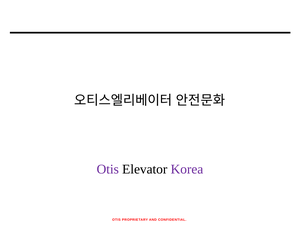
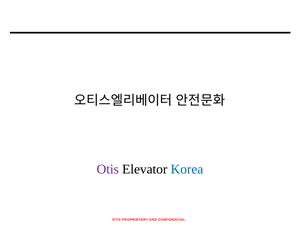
Korea colour: purple -> blue
